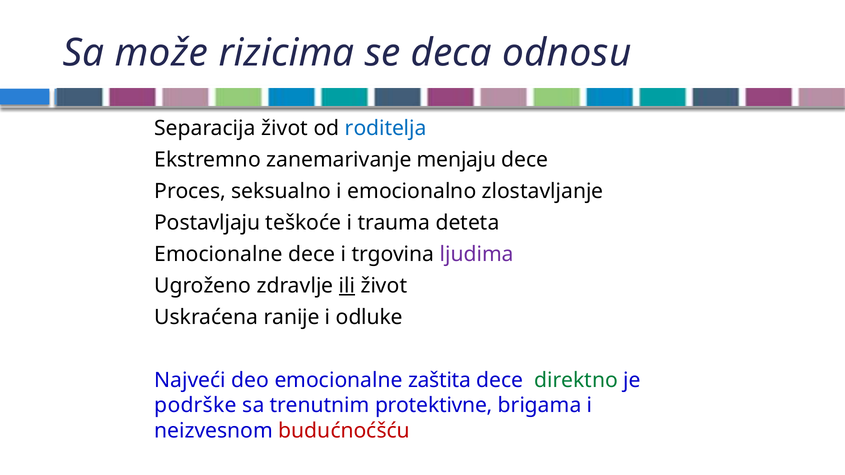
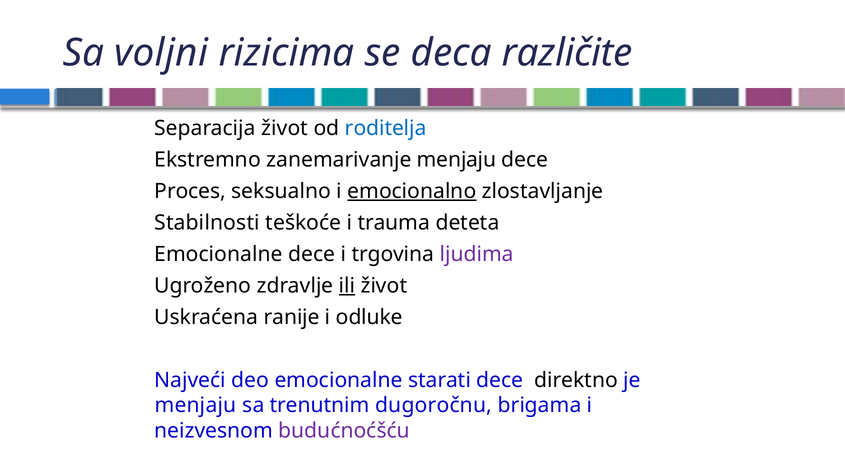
može: može -> voljni
odnosu: odnosu -> različite
emocionalno underline: none -> present
Postavljaju: Postavljaju -> Stabilnosti
zaštita: zaštita -> starati
direktno colour: green -> black
podrške at (196, 406): podrške -> menjaju
protektivne: protektivne -> dugoročnu
budućnoćšću colour: red -> purple
